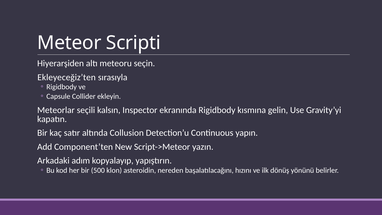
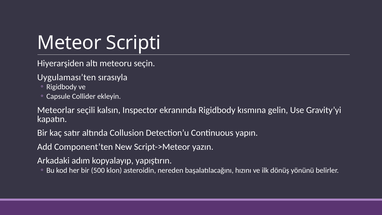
Ekleyeceğiz’ten: Ekleyeceğiz’ten -> Uygulaması’ten
